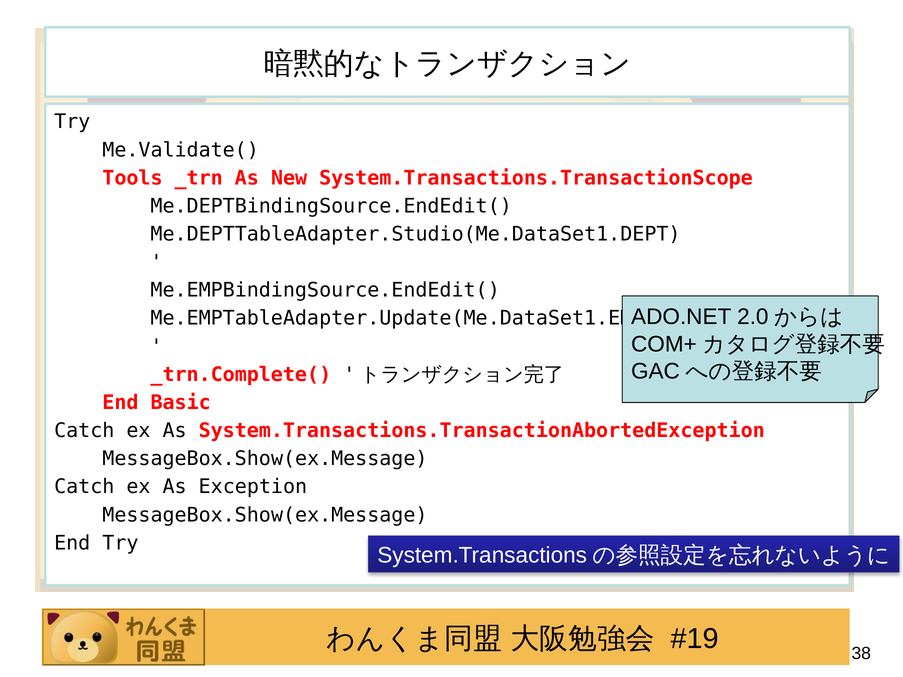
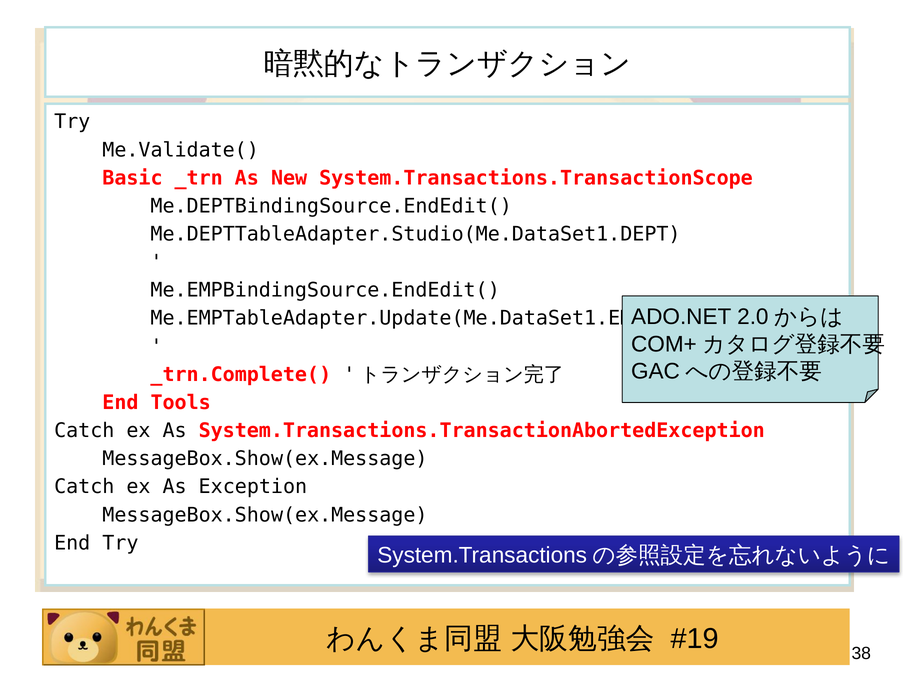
Tools: Tools -> Basic
Basic: Basic -> Tools
